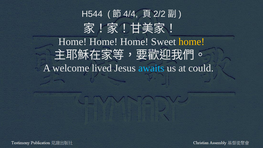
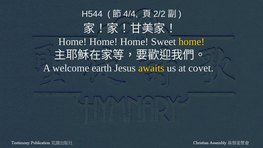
lived: lived -> earth
awaits colour: light blue -> yellow
could: could -> covet
